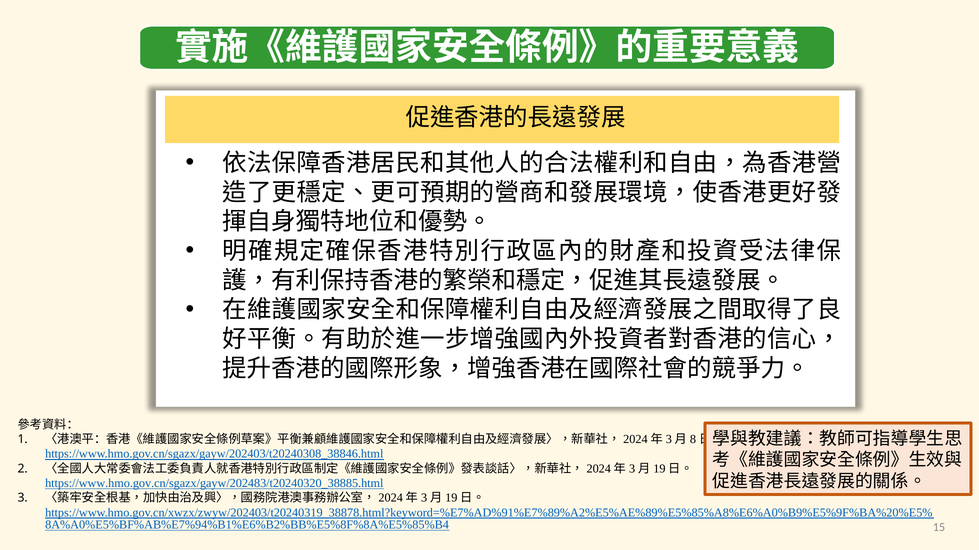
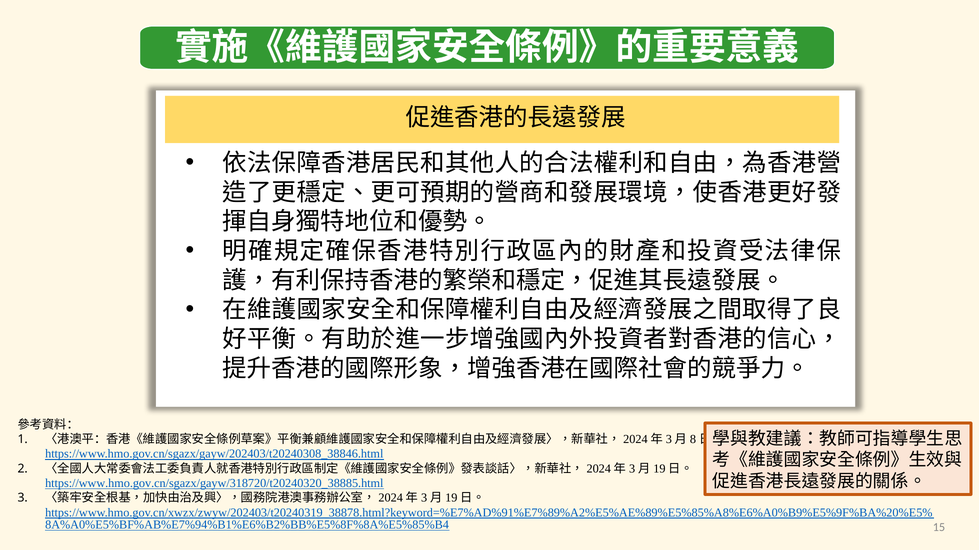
https://www.hmo.gov.cn/sgazx/gayw/202483/t20240320_38885.html: https://www.hmo.gov.cn/sgazx/gayw/202483/t20240320_38885.html -> https://www.hmo.gov.cn/sgazx/gayw/318720/t20240320_38885.html
